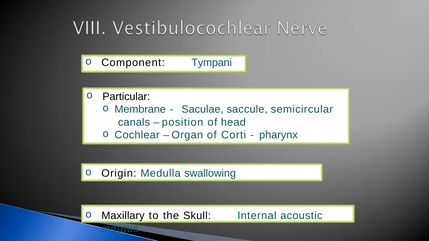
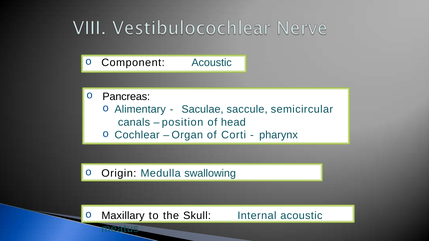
Component Tympani: Tympani -> Acoustic
Particular: Particular -> Pancreas
Membrane: Membrane -> Alimentary
